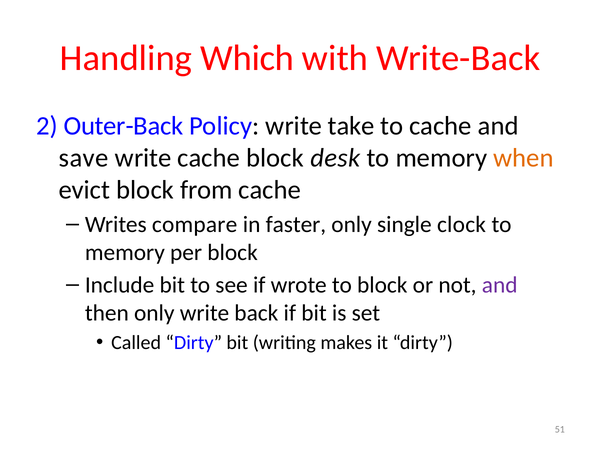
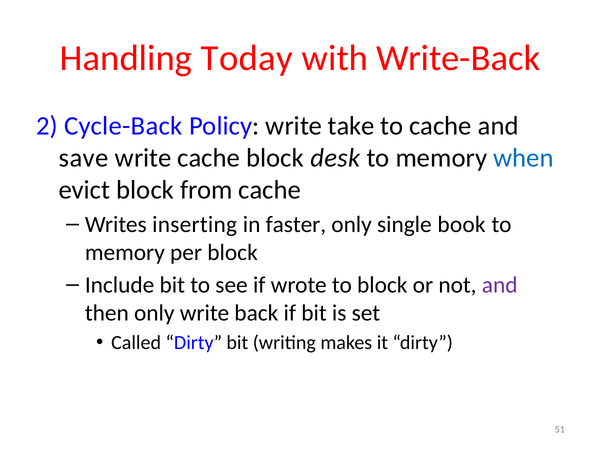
Which: Which -> Today
Outer-Back: Outer-Back -> Cycle-Back
when colour: orange -> blue
compare: compare -> inserting
clock: clock -> book
